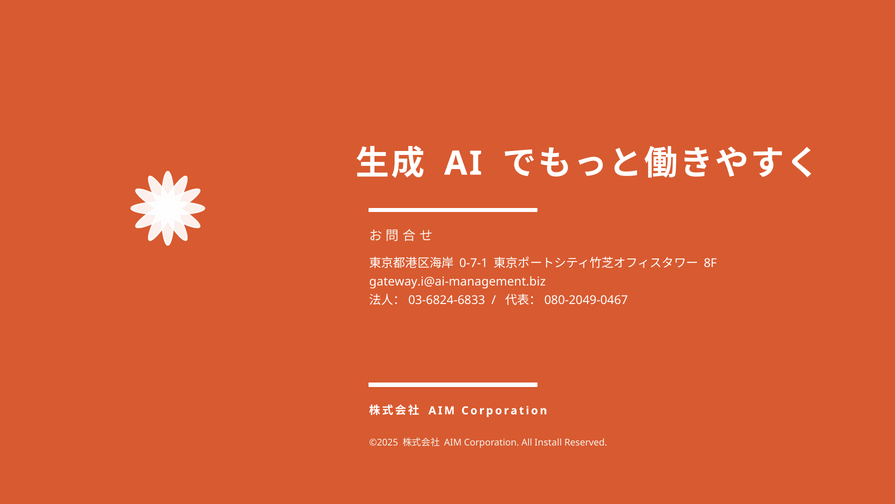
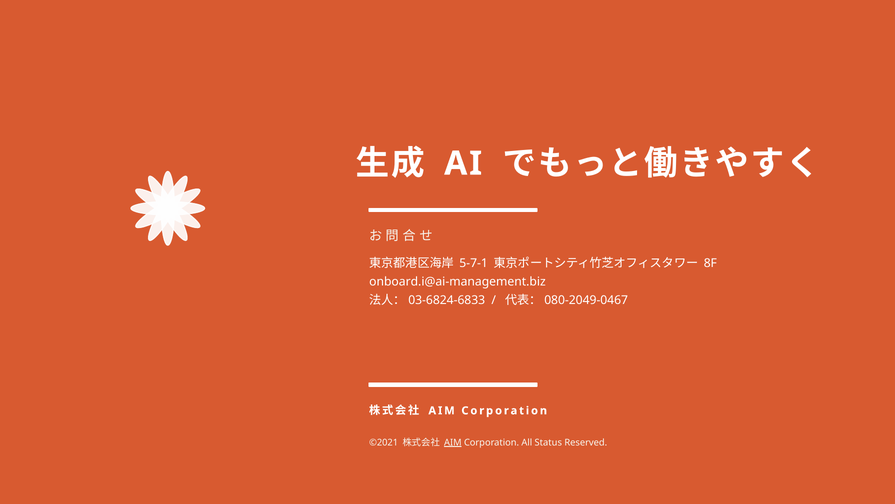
0-7-1: 0-7-1 -> 5-7-1
gateway.i@ai-management.biz: gateway.i@ai-management.biz -> onboard.i@ai-management.biz
©2025: ©2025 -> ©2021
AIM at (453, 442) underline: none -> present
Install: Install -> Status
